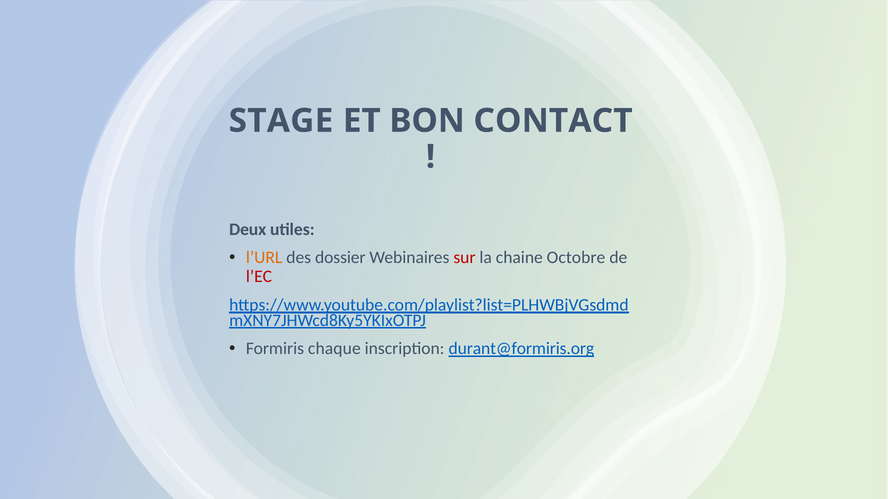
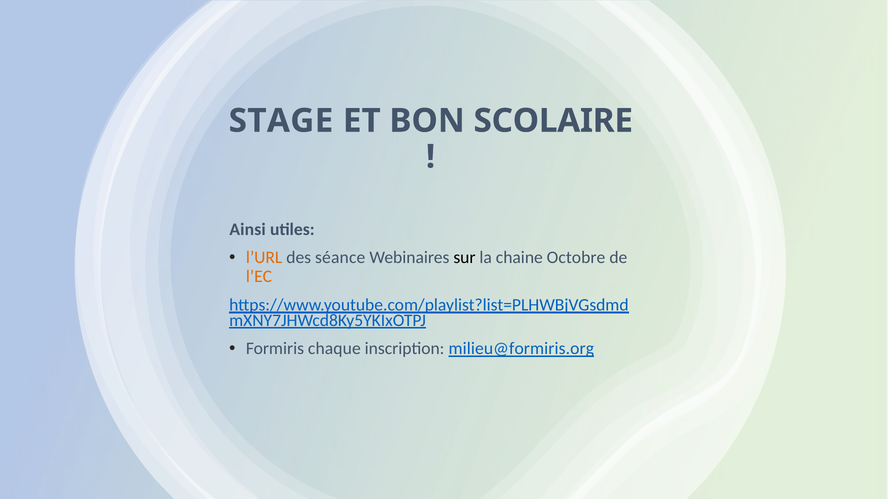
CONTACT: CONTACT -> SCOLAIRE
Deux: Deux -> Ainsi
dossier: dossier -> séance
sur colour: red -> black
l’EC colour: red -> orange
durant@formiris.org: durant@formiris.org -> milieu@formiris.org
